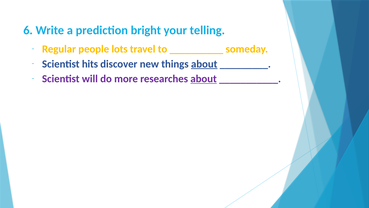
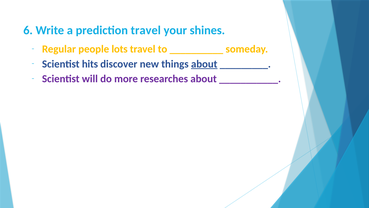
prediction bright: bright -> travel
telling: telling -> shines
about at (204, 79) underline: present -> none
